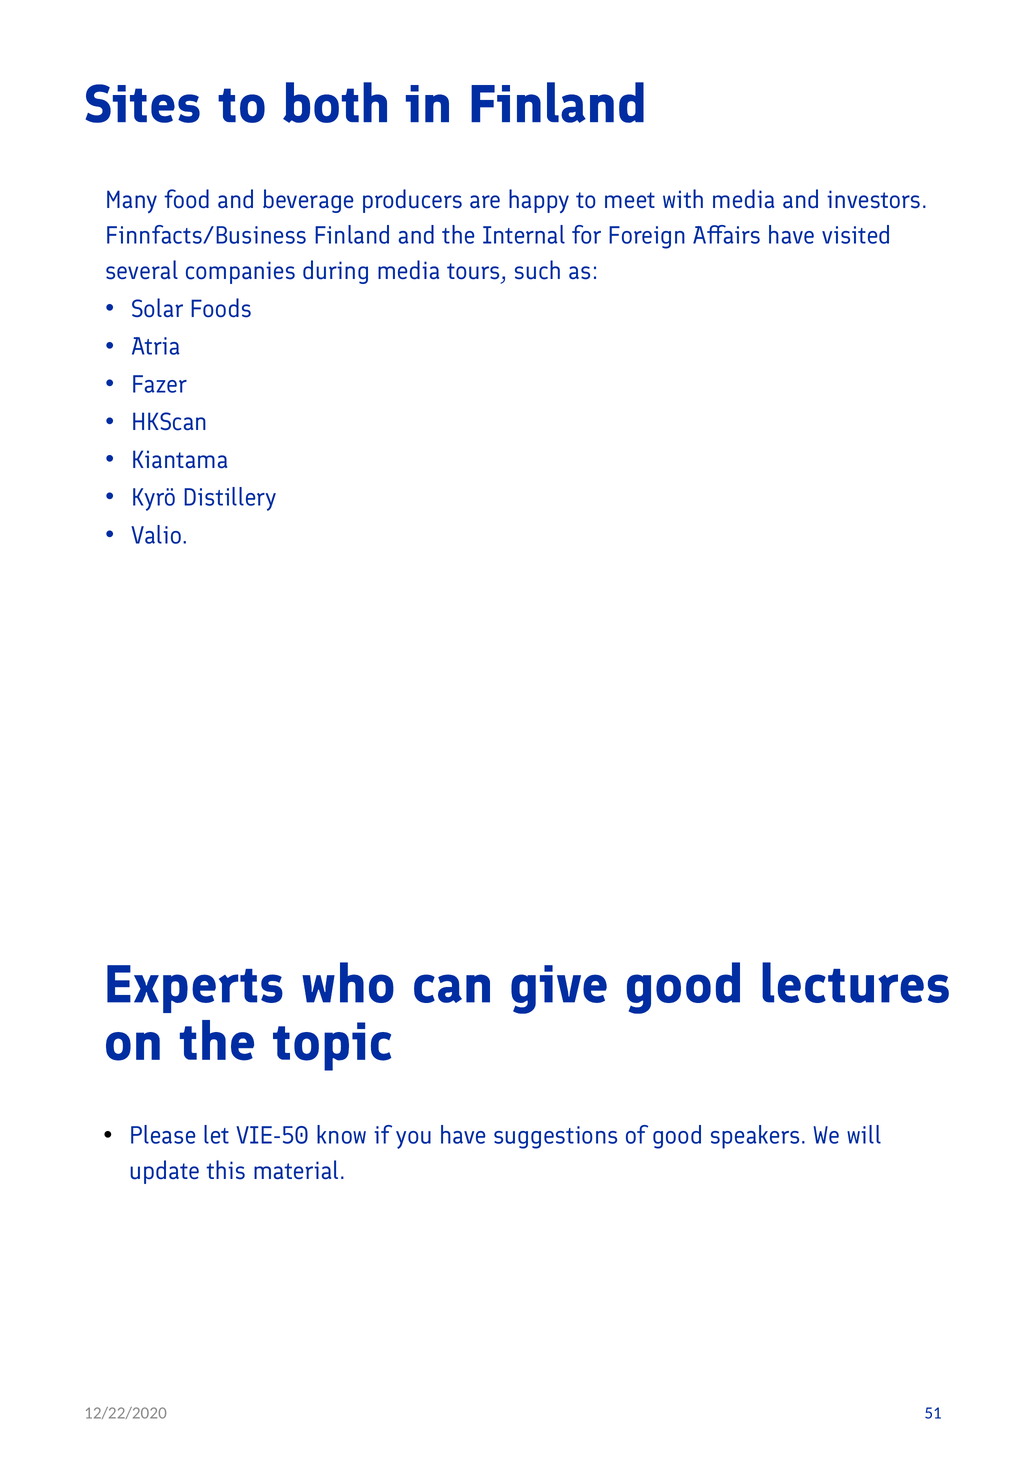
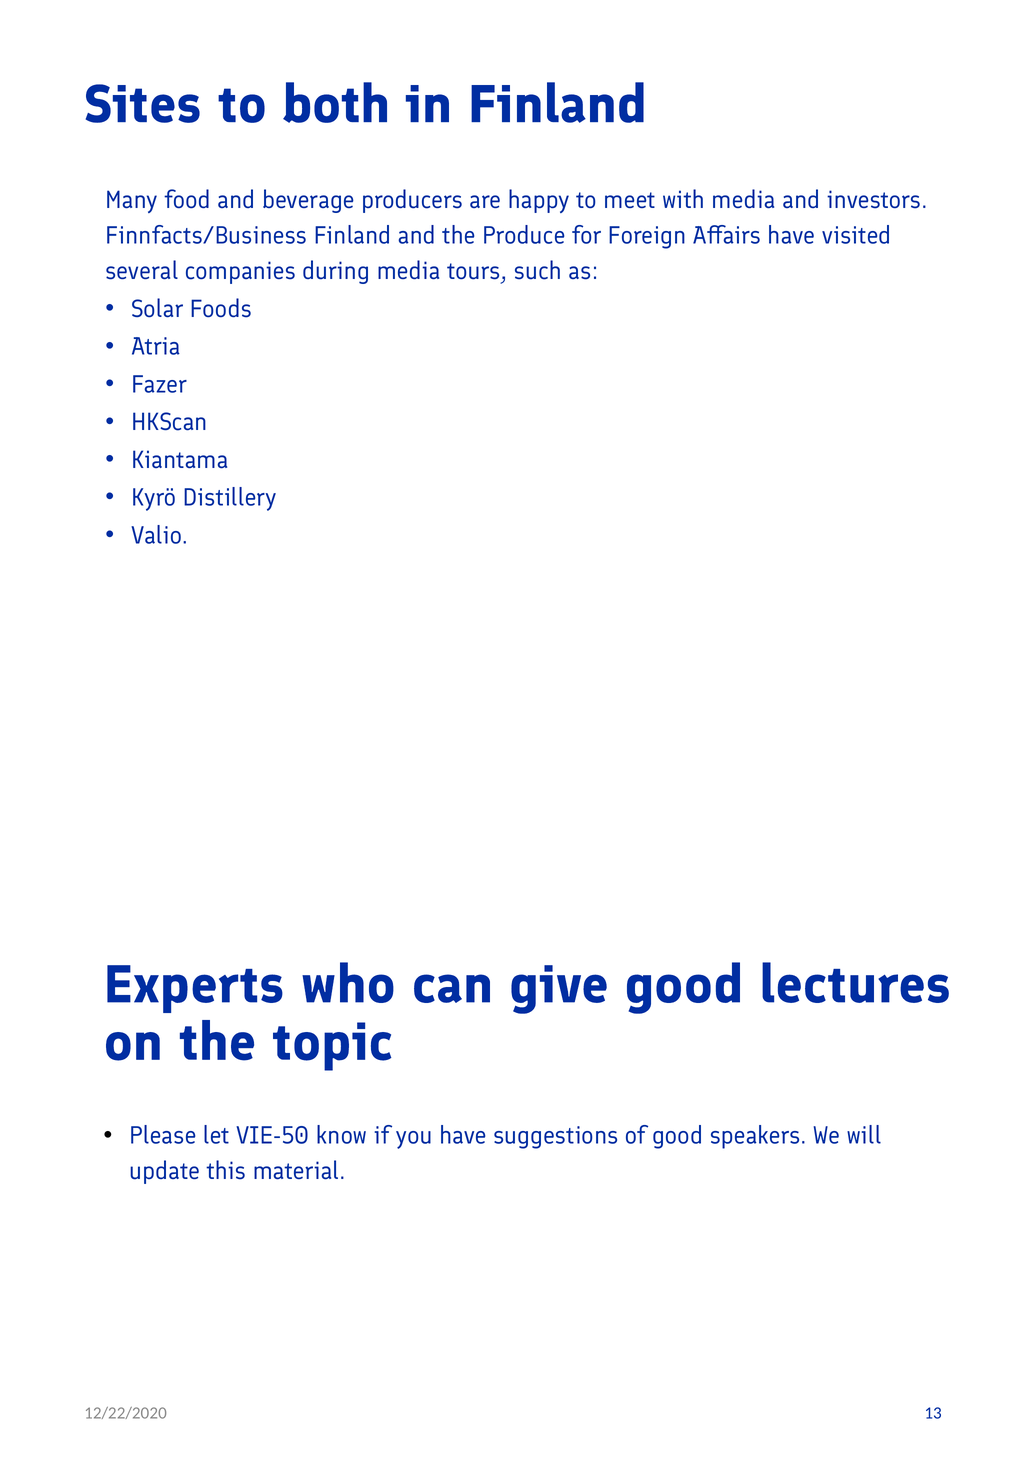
Internal: Internal -> Produce
51: 51 -> 13
